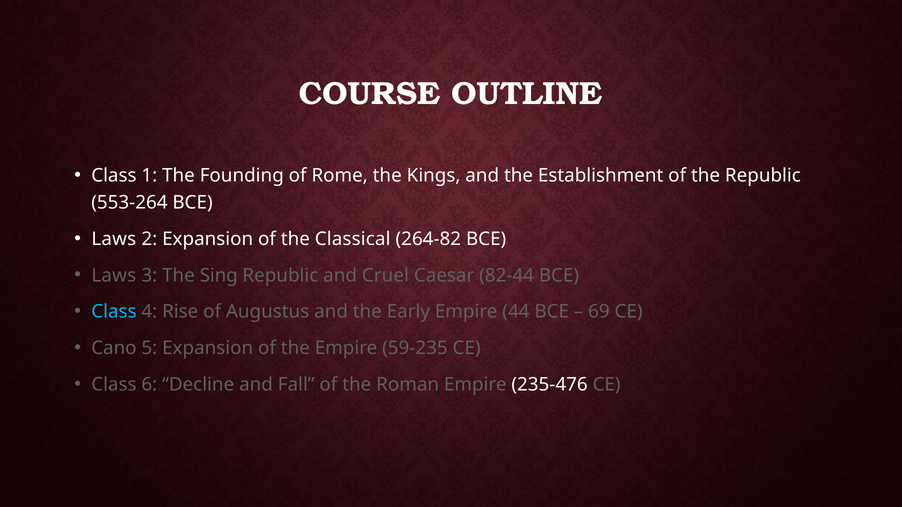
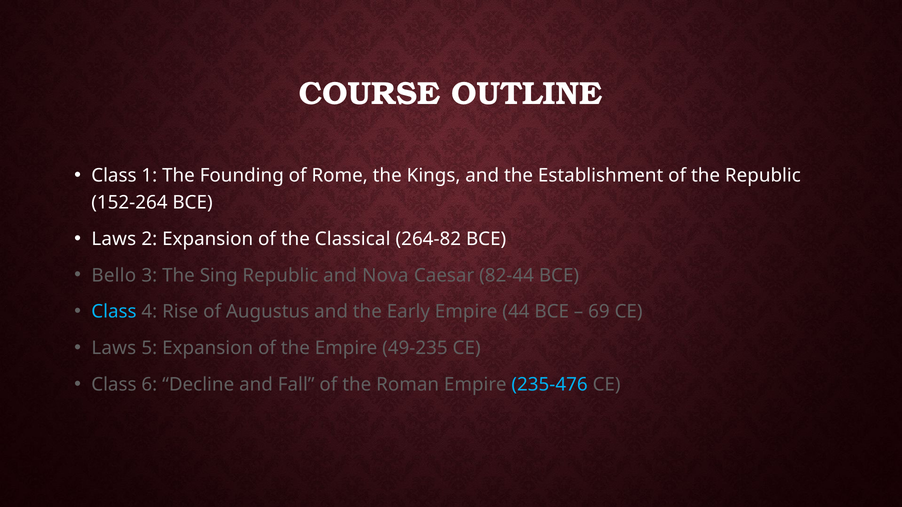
553-264: 553-264 -> 152-264
Laws at (114, 276): Laws -> Bello
Cruel: Cruel -> Nova
Cano at (114, 348): Cano -> Laws
59-235: 59-235 -> 49-235
235-476 colour: white -> light blue
